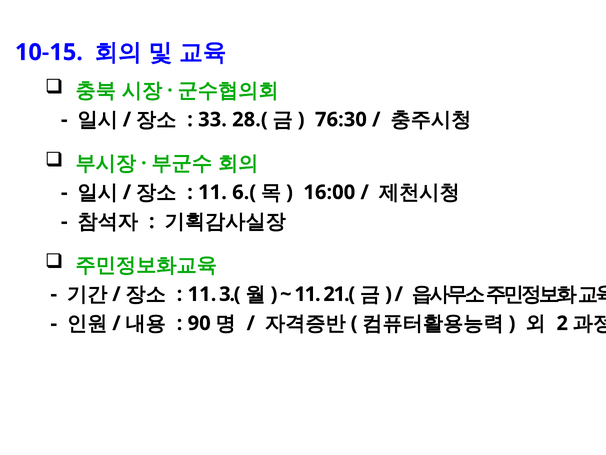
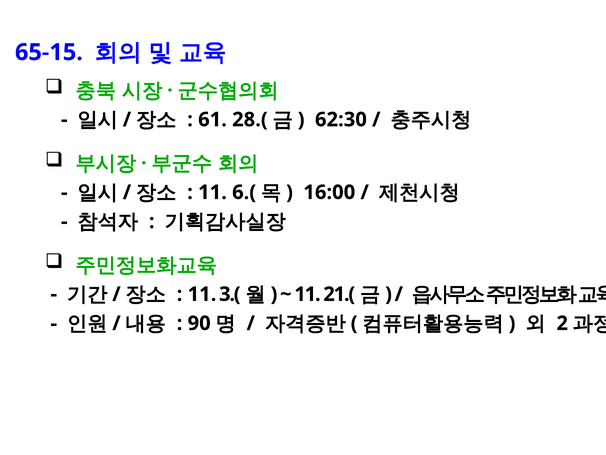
10-15: 10-15 -> 65-15
33: 33 -> 61
76:30: 76:30 -> 62:30
